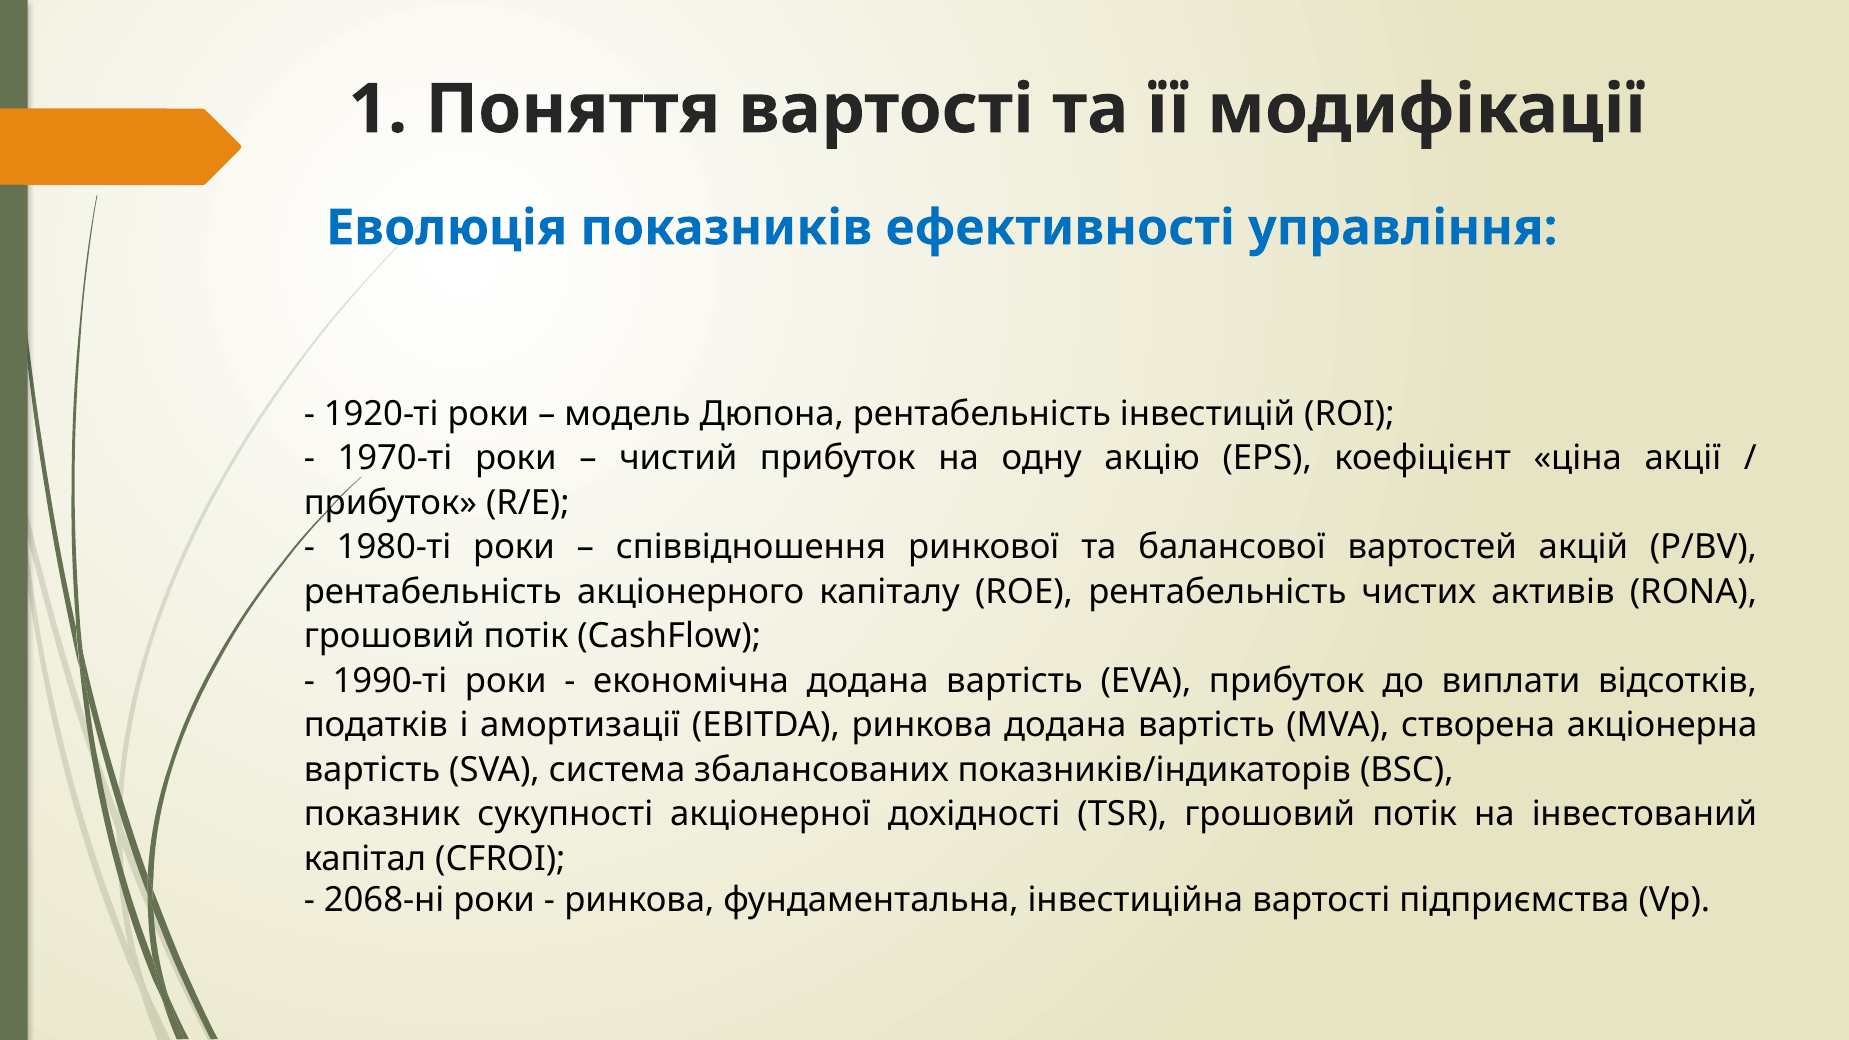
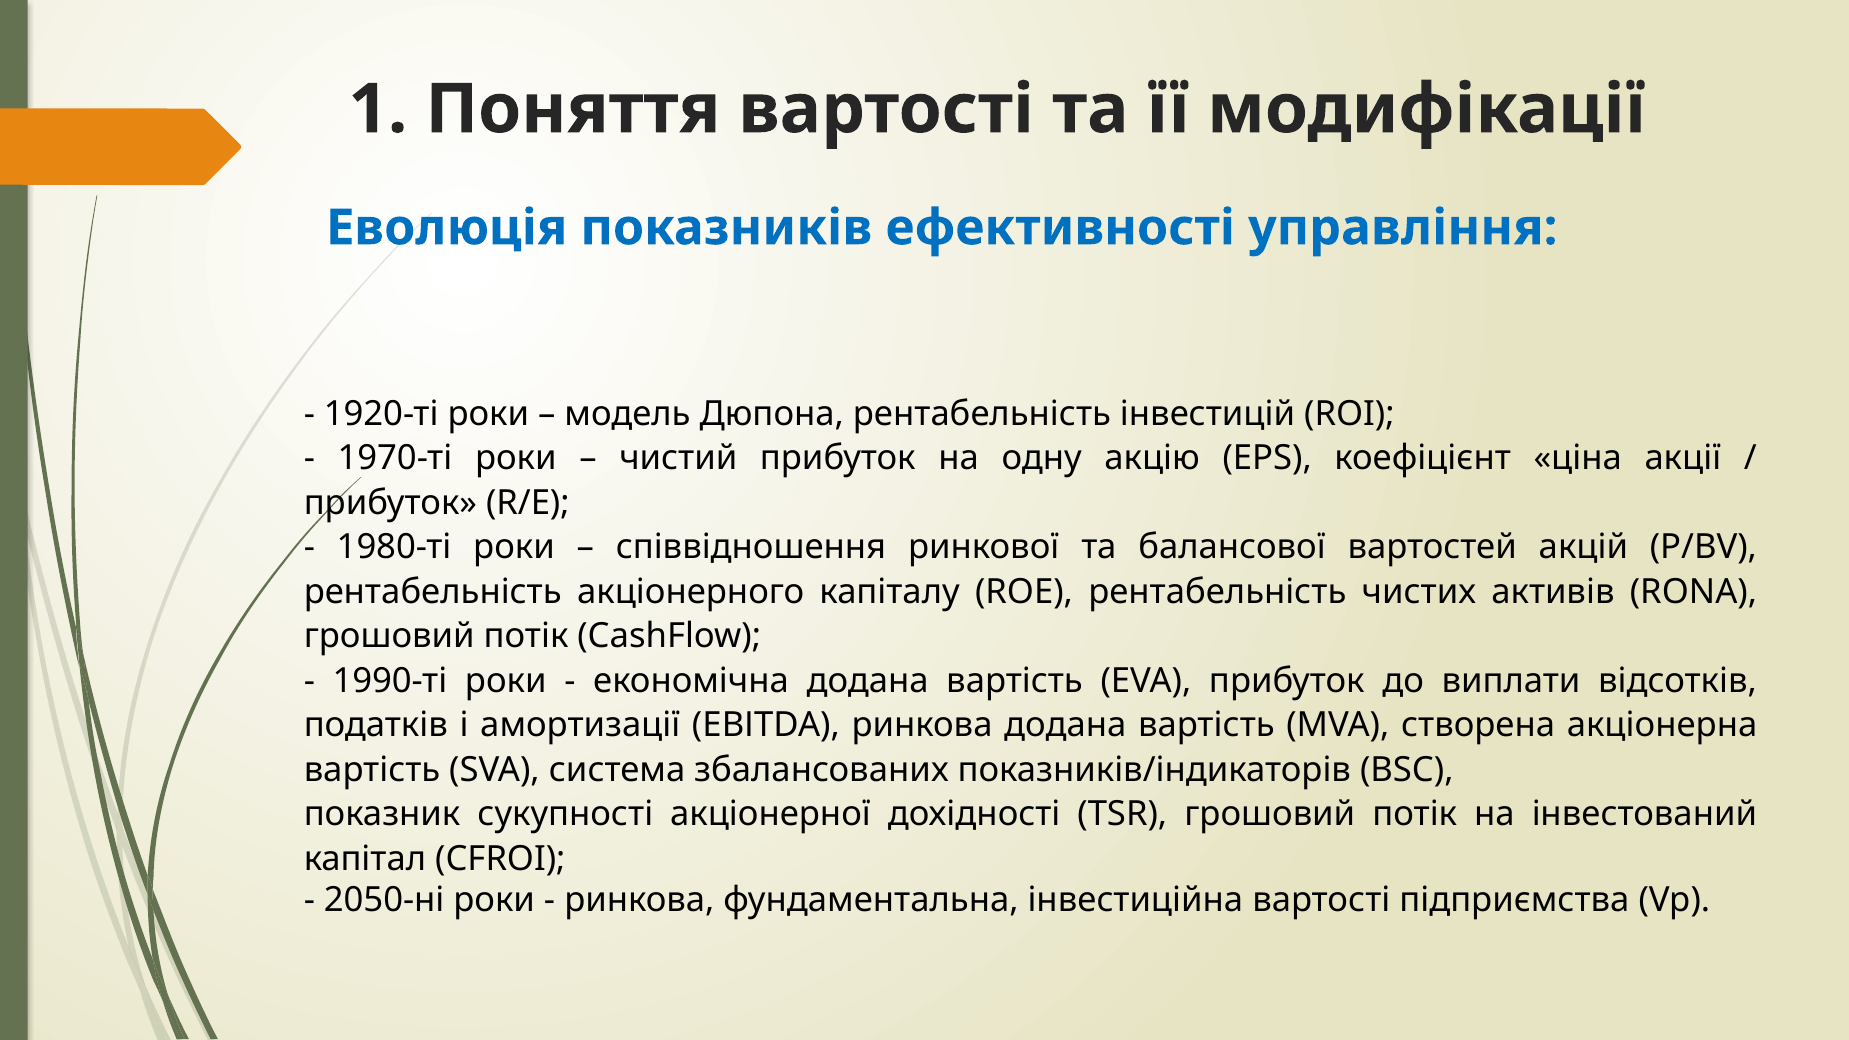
2068-ні: 2068-ні -> 2050-ні
